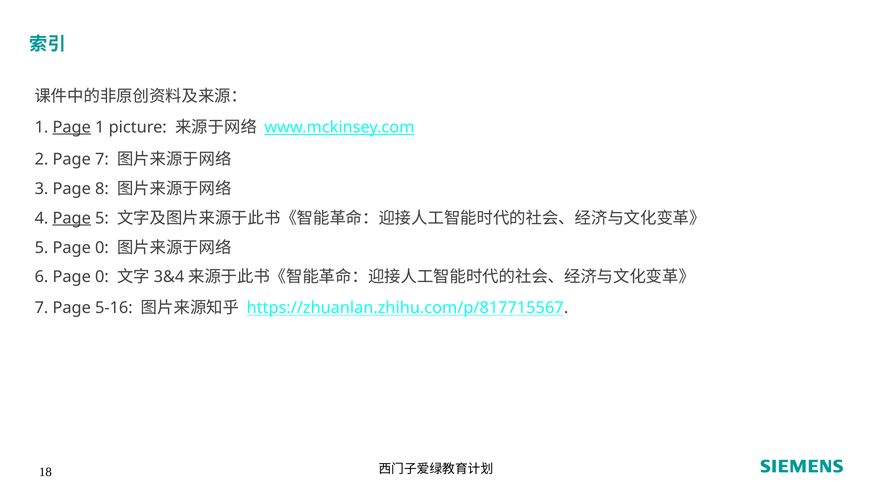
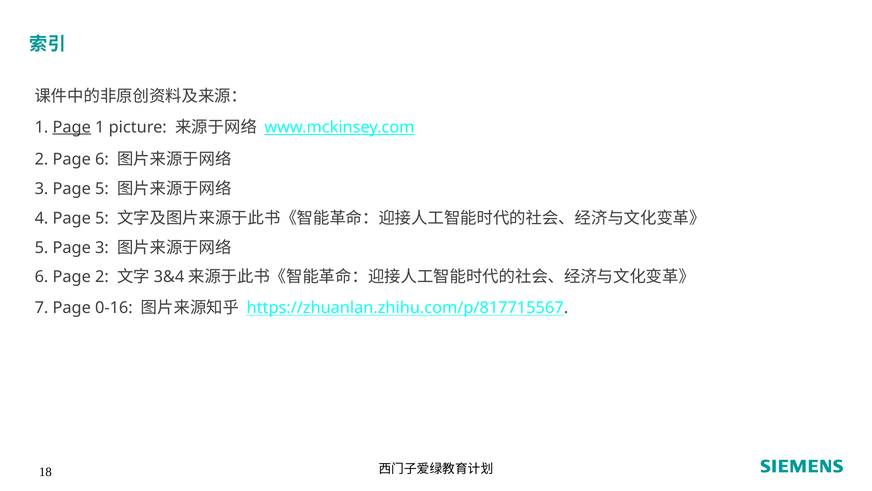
Page 7: 7 -> 6
3 Page 8: 8 -> 5
Page at (72, 218) underline: present -> none
5 Page 0: 0 -> 3
6 Page 0: 0 -> 2
5-16: 5-16 -> 0-16
